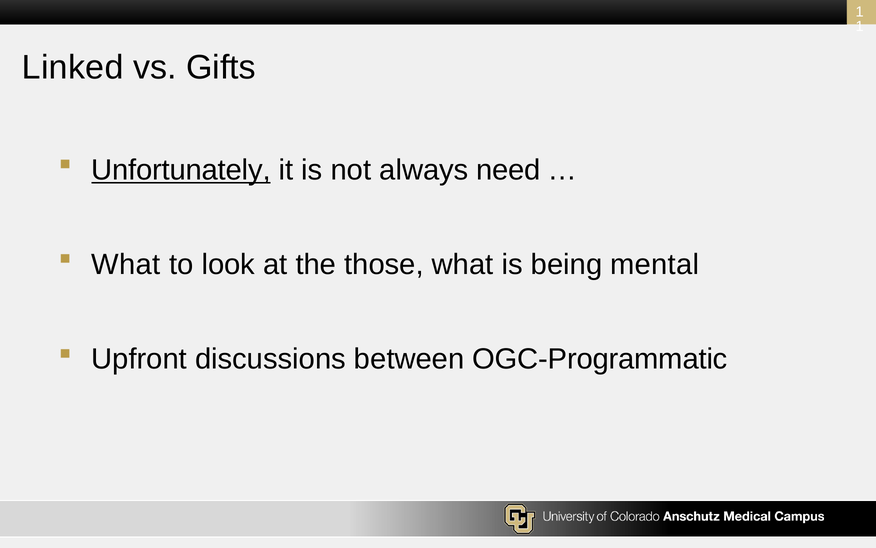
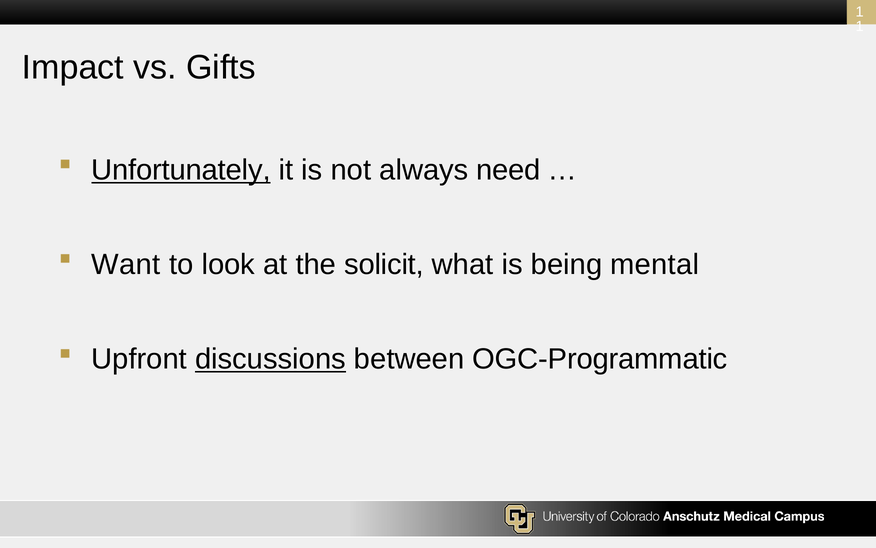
Linked: Linked -> Impact
What at (126, 264): What -> Want
those: those -> solicit
discussions underline: none -> present
